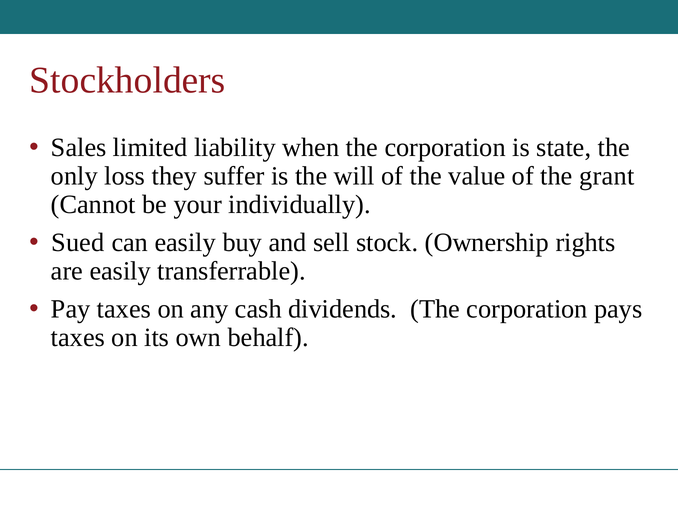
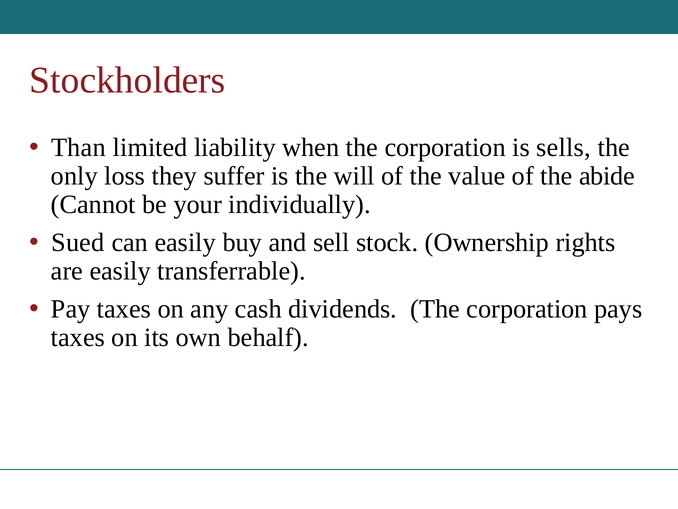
Sales: Sales -> Than
state: state -> sells
grant: grant -> abide
